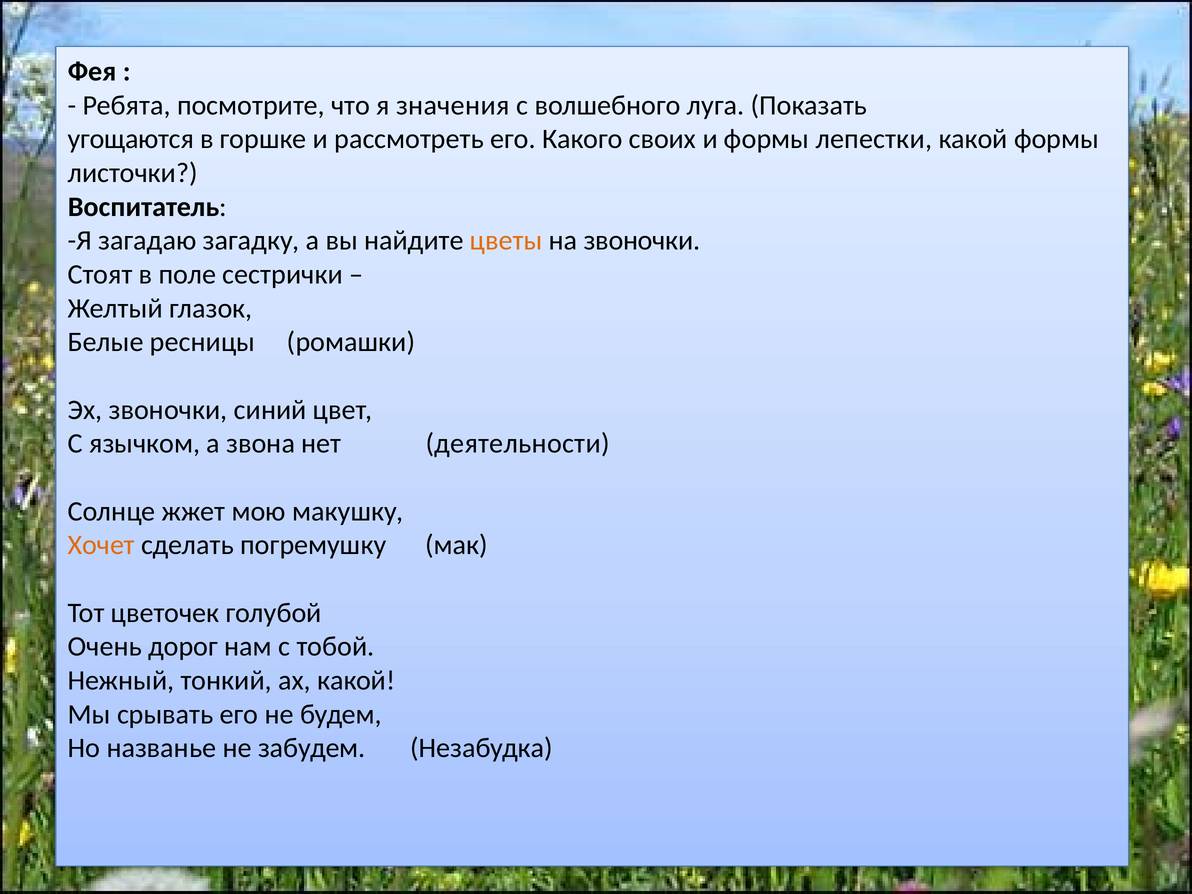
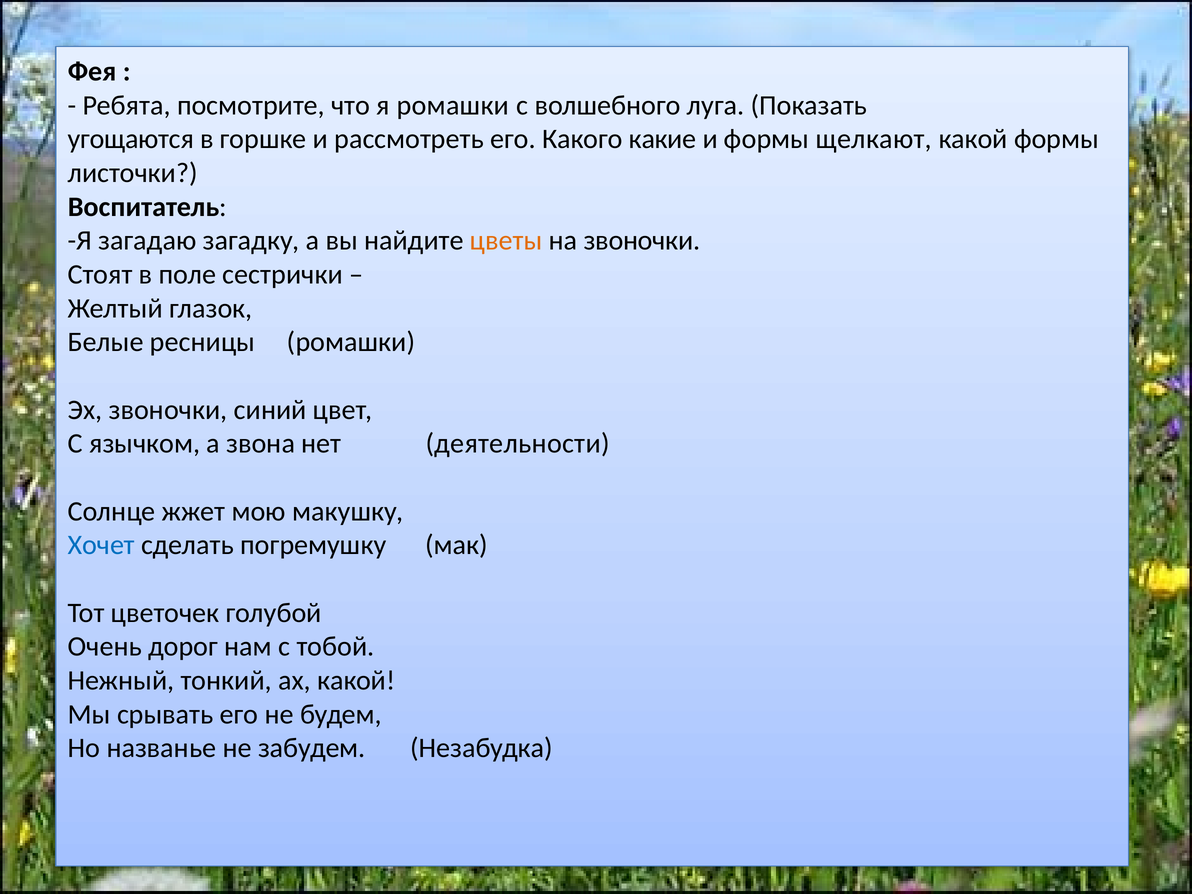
я значения: значения -> ромашки
своих: своих -> какие
лепестки: лепестки -> щелкают
Хочет colour: orange -> blue
